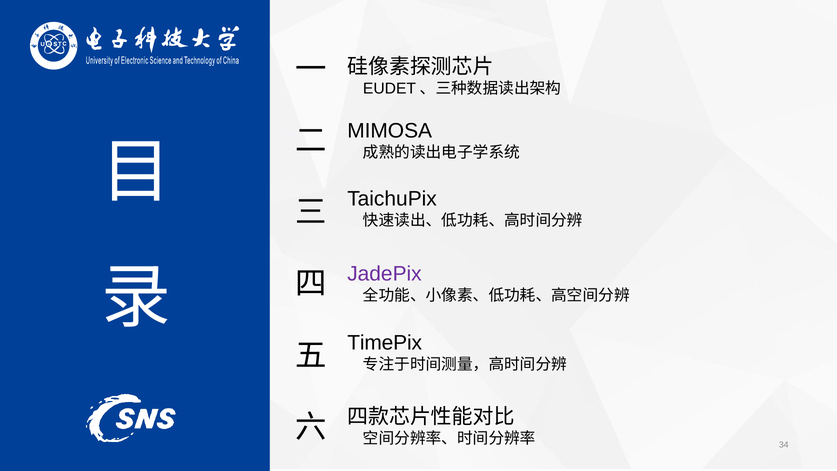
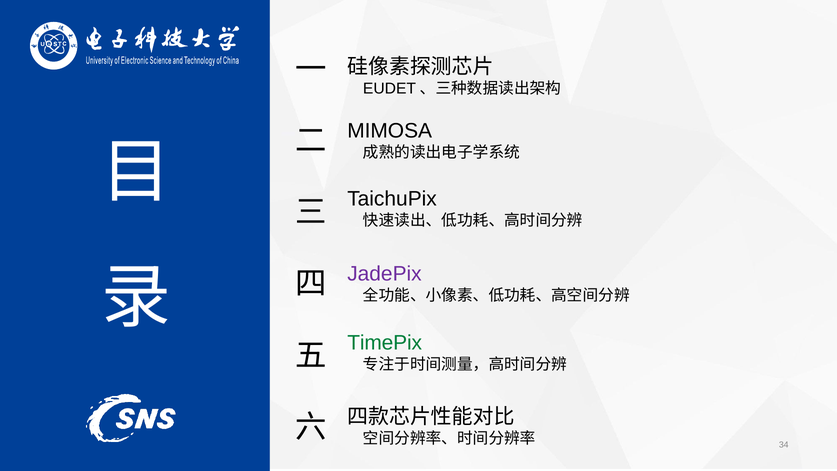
TimePix colour: black -> green
